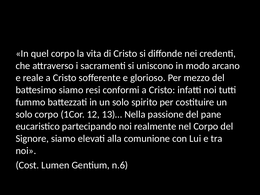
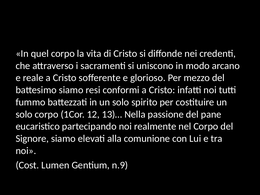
n.6: n.6 -> n.9
